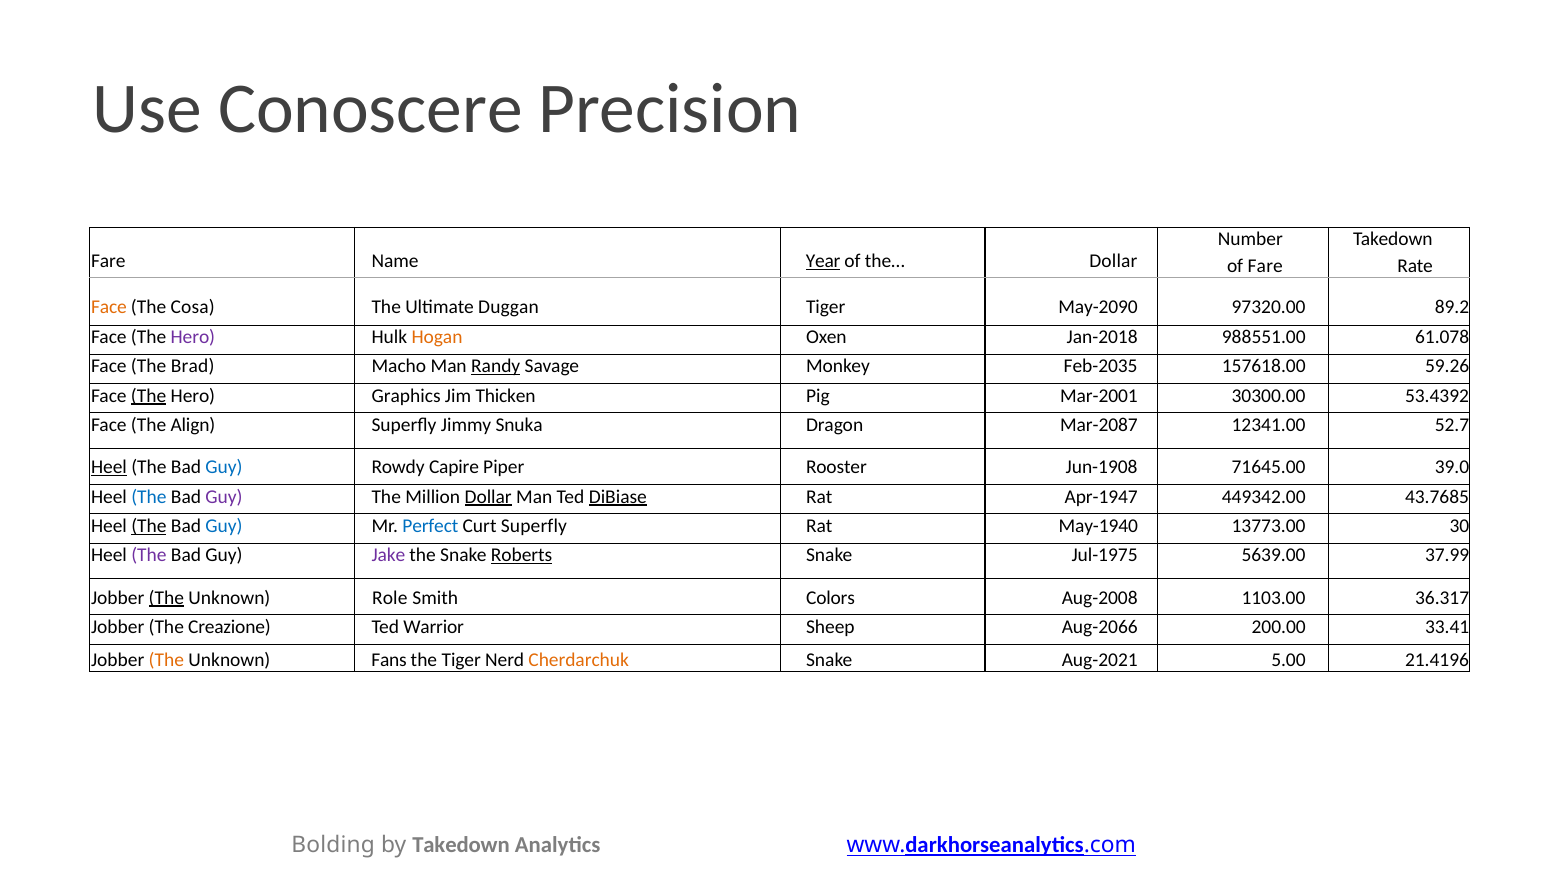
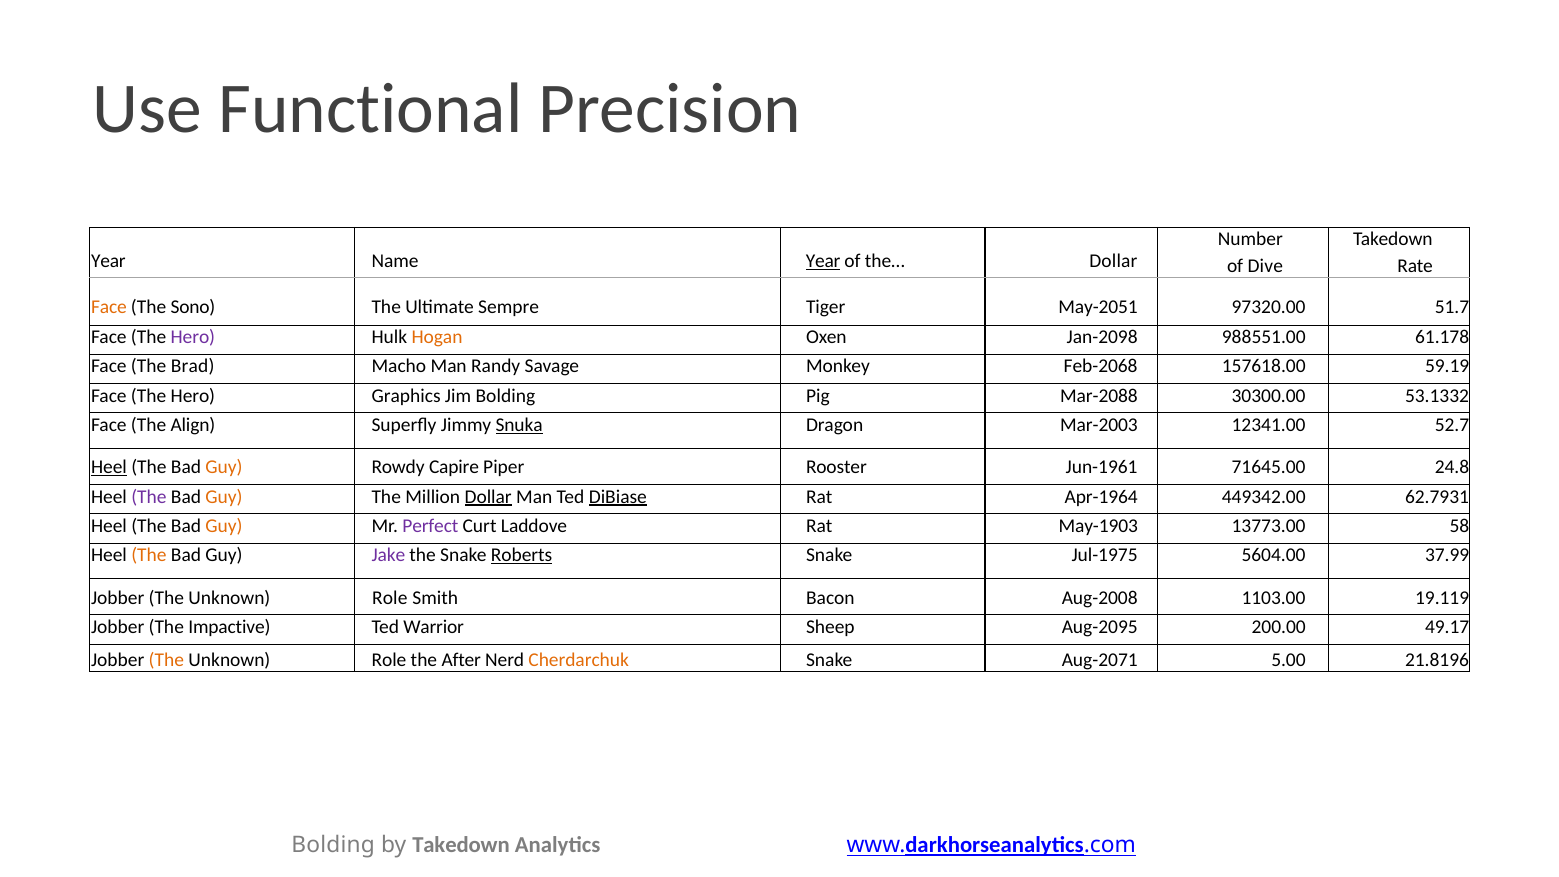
Conoscere: Conoscere -> Functional
Fare at (108, 261): Fare -> Year
of Fare: Fare -> Dive
Cosa: Cosa -> Sono
Duggan: Duggan -> Sempre
May-2090: May-2090 -> May-2051
89.2: 89.2 -> 51.7
Jan-2018: Jan-2018 -> Jan-2098
61.078: 61.078 -> 61.178
Randy underline: present -> none
Feb-2035: Feb-2035 -> Feb-2068
59.26: 59.26 -> 59.19
The at (149, 396) underline: present -> none
Jim Thicken: Thicken -> Bolding
Mar-2001: Mar-2001 -> Mar-2088
53.4392: 53.4392 -> 53.1332
Snuka underline: none -> present
Mar-2087: Mar-2087 -> Mar-2003
Guy at (224, 467) colour: blue -> orange
Jun-1908: Jun-1908 -> Jun-1961
39.0: 39.0 -> 24.8
The at (149, 497) colour: blue -> purple
Guy at (224, 497) colour: purple -> orange
Apr-1947: Apr-1947 -> Apr-1964
43.7685: 43.7685 -> 62.7931
The at (149, 526) underline: present -> none
Guy at (224, 526) colour: blue -> orange
Perfect colour: blue -> purple
Curt Superfly: Superfly -> Laddove
May-1940: May-1940 -> May-1903
30: 30 -> 58
The at (149, 555) colour: purple -> orange
5639.00: 5639.00 -> 5604.00
The at (166, 598) underline: present -> none
Colors: Colors -> Bacon
36.317: 36.317 -> 19.119
Creazione: Creazione -> Impactive
Aug-2066: Aug-2066 -> Aug-2095
33.41: 33.41 -> 49.17
Fans at (389, 660): Fans -> Role
the Tiger: Tiger -> After
Aug-2021: Aug-2021 -> Aug-2071
21.4196: 21.4196 -> 21.8196
